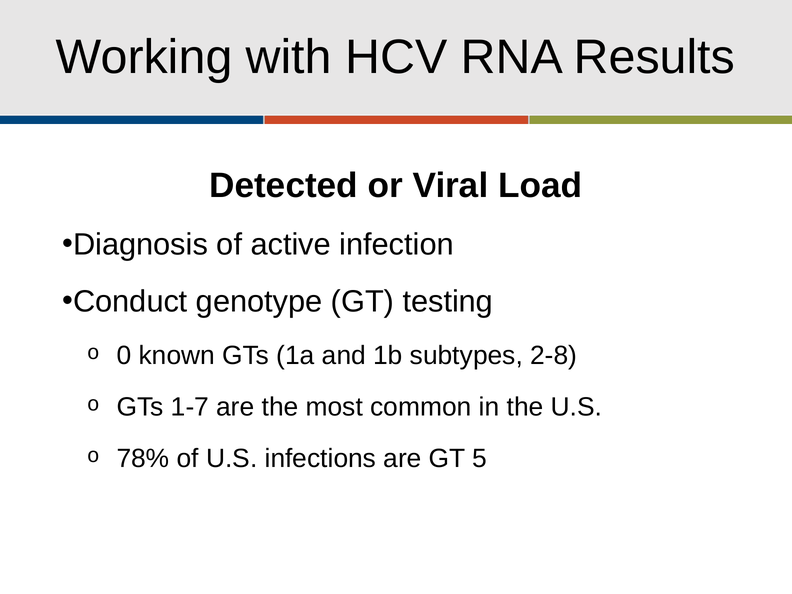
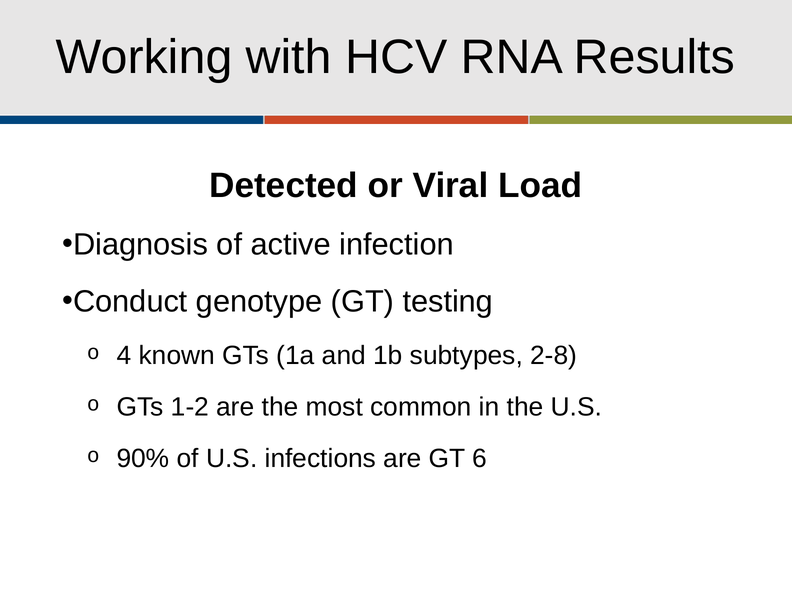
0: 0 -> 4
1-7: 1-7 -> 1-2
78%: 78% -> 90%
5: 5 -> 6
